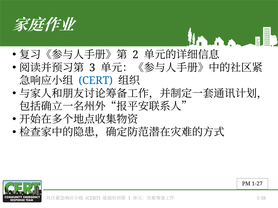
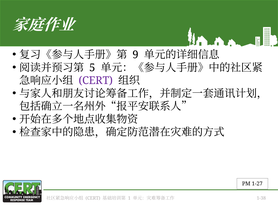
2: 2 -> 9
3: 3 -> 5
CERT at (96, 81) colour: blue -> purple
